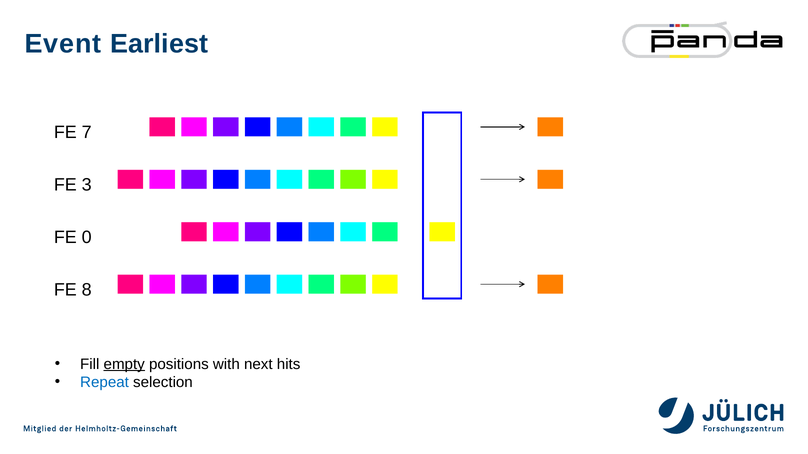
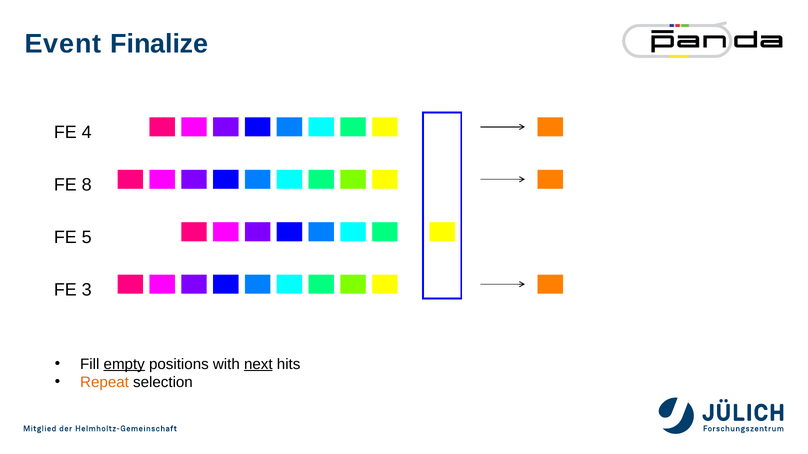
Earliest: Earliest -> Finalize
7: 7 -> 4
3: 3 -> 8
0: 0 -> 5
8: 8 -> 3
next underline: none -> present
Repeat colour: blue -> orange
